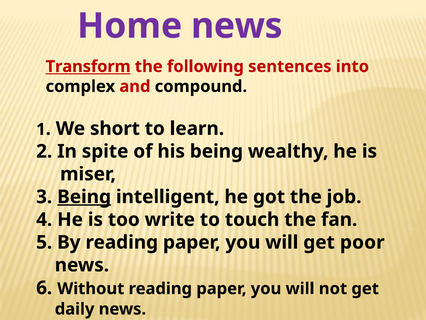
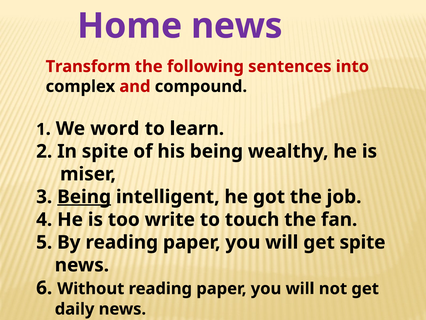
Transform underline: present -> none
short: short -> word
get poor: poor -> spite
